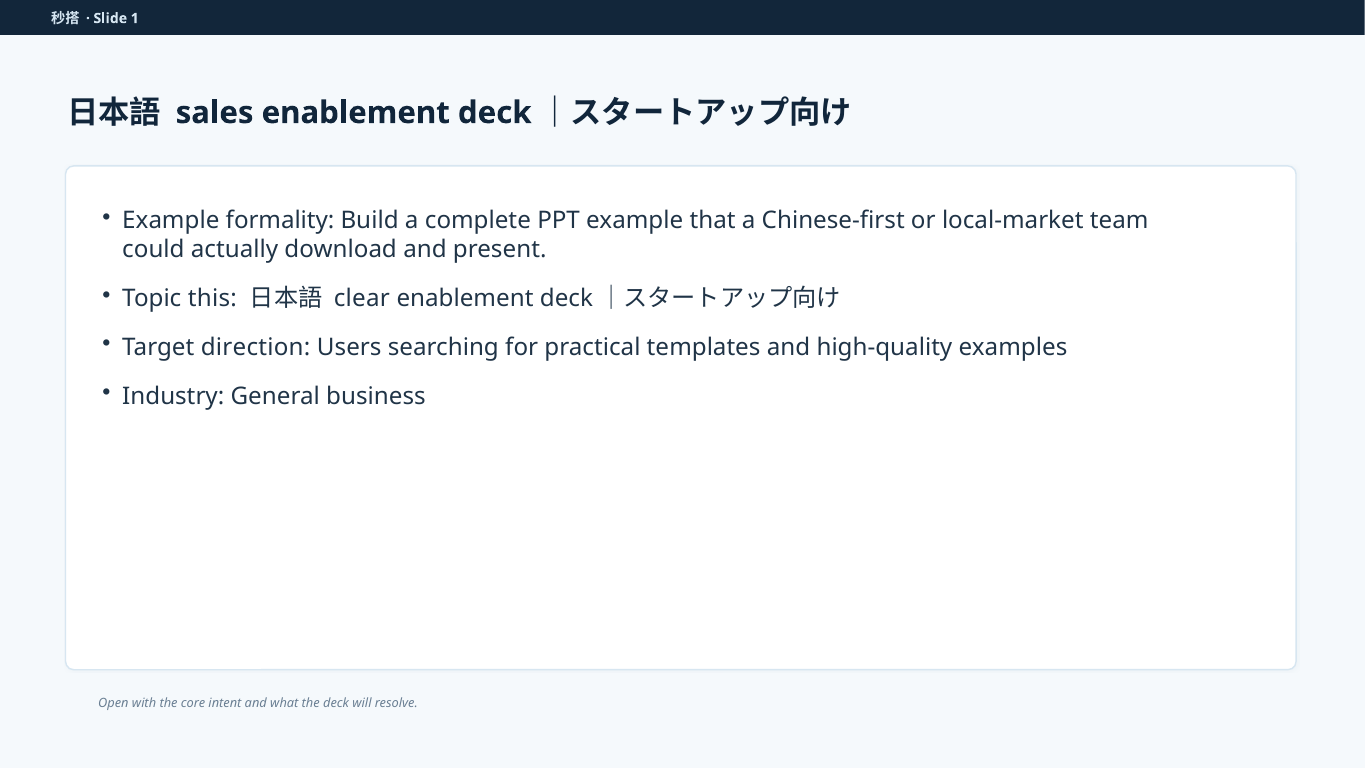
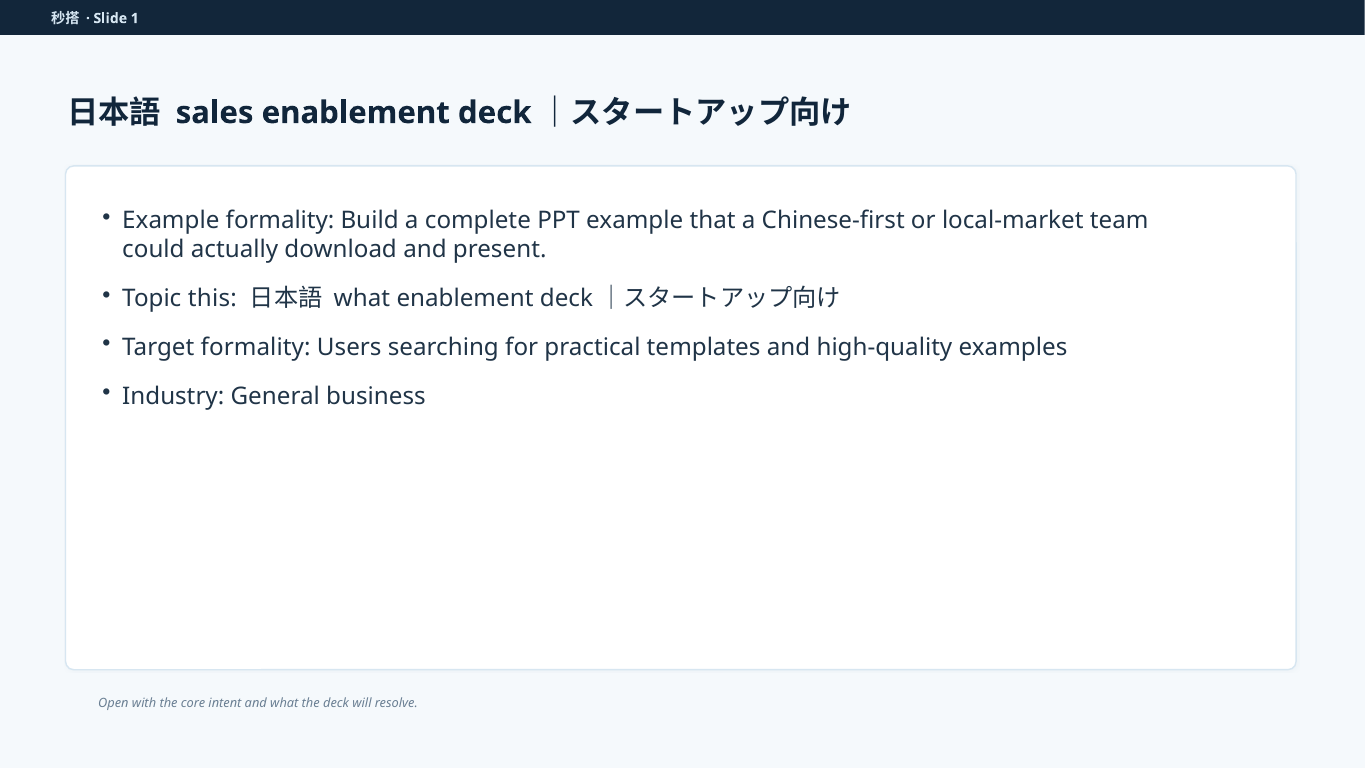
clear at (362, 299): clear -> what
Target direction: direction -> formality
